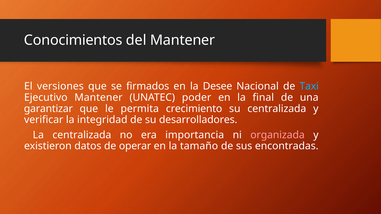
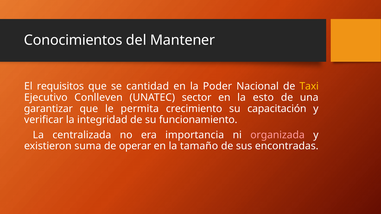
versiones: versiones -> requisitos
firmados: firmados -> cantidad
Desee: Desee -> Poder
Taxi colour: light blue -> yellow
Ejecutivo Mantener: Mantener -> Conlleven
poder: poder -> sector
final: final -> esto
su centralizada: centralizada -> capacitación
desarrolladores: desarrolladores -> funcionamiento
datos: datos -> suma
